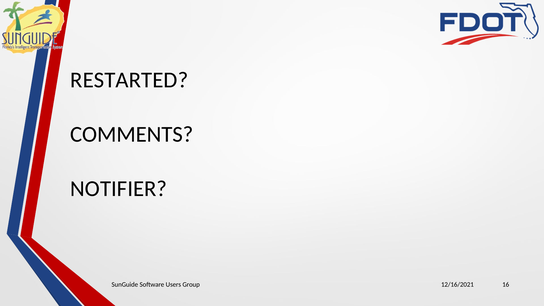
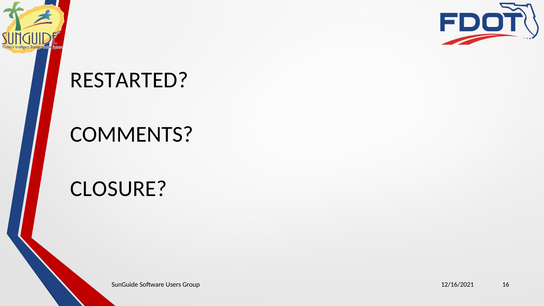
NOTIFIER: NOTIFIER -> CLOSURE
